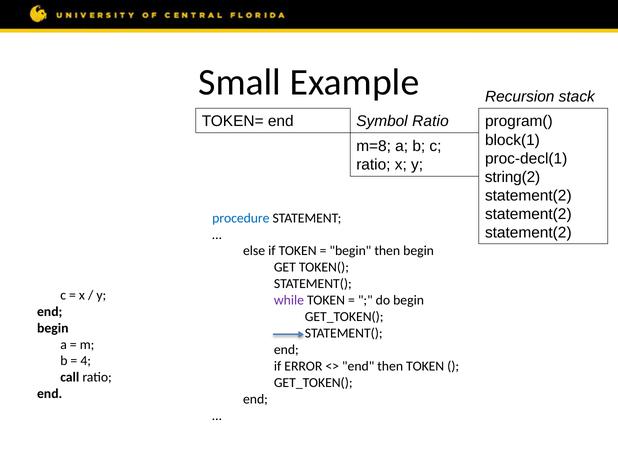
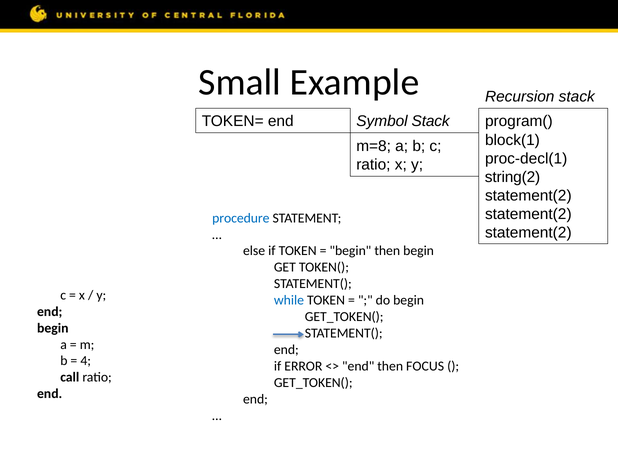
Symbol Ratio: Ratio -> Stack
while colour: purple -> blue
then TOKEN: TOKEN -> FOCUS
